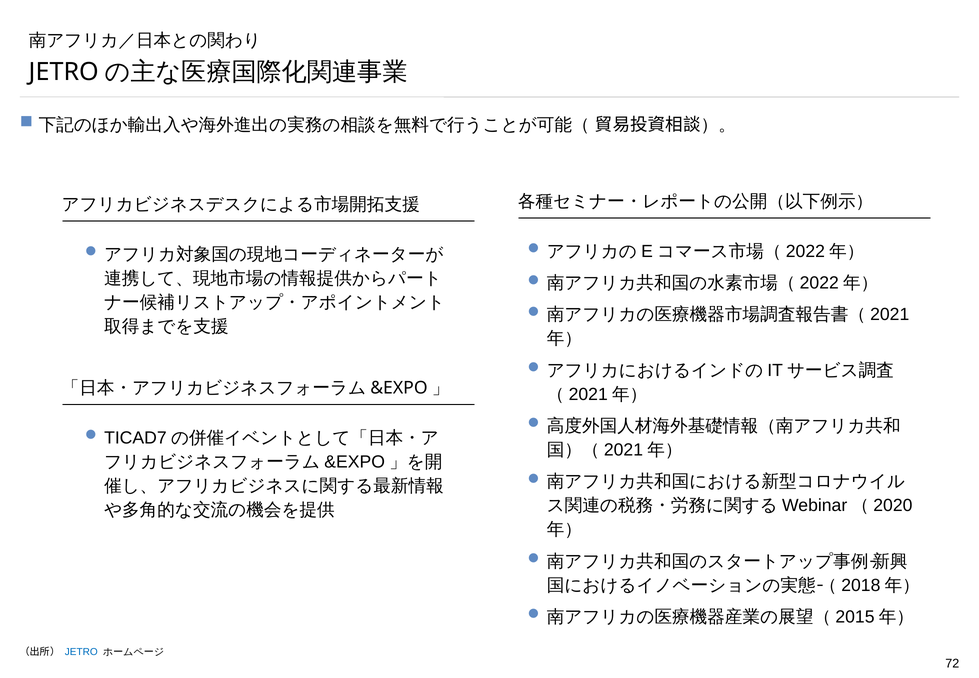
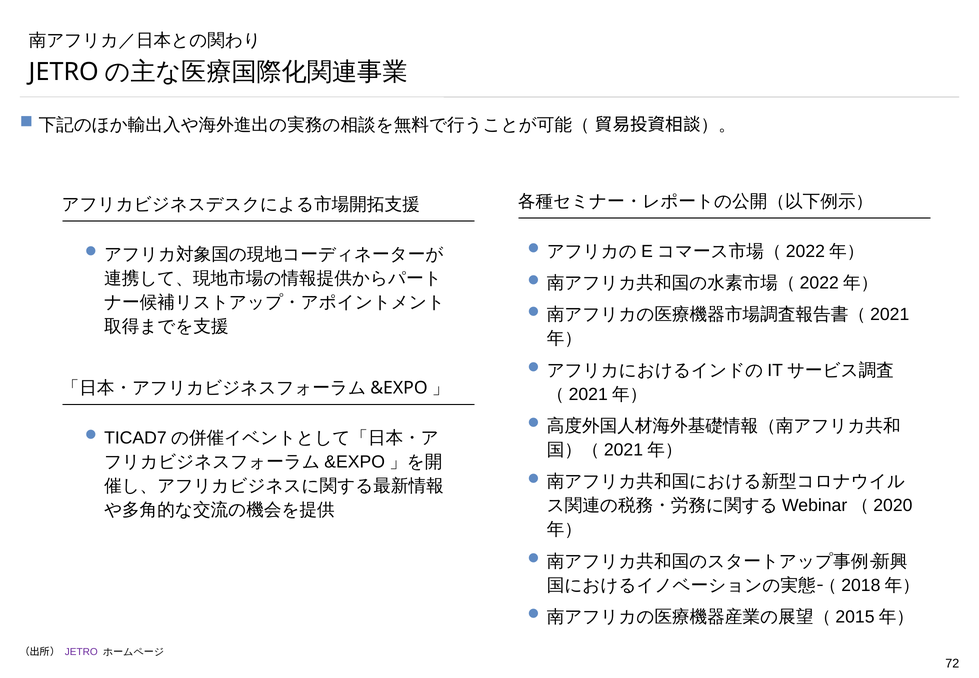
JETRO colour: blue -> purple
